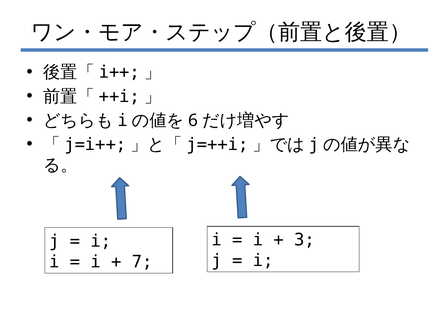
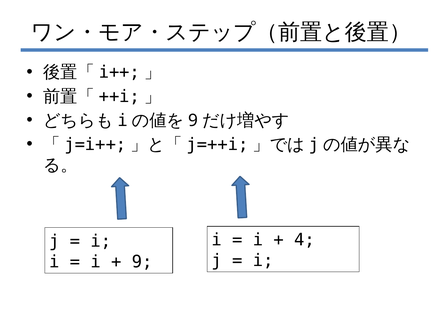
6 at (193, 121): 6 -> 9
3: 3 -> 4
7 at (142, 262): 7 -> 9
